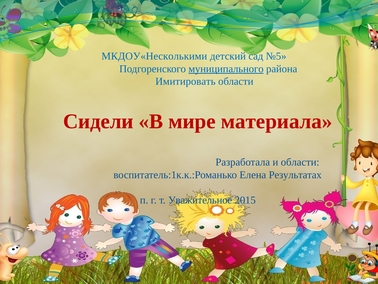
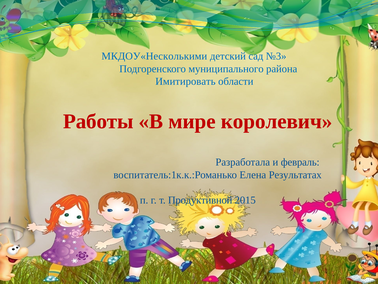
№5: №5 -> №3
муниципального underline: present -> none
Сидели: Сидели -> Работы
материала: материала -> королевич
и области: области -> февраль
Уважительное: Уважительное -> Продуктивной
